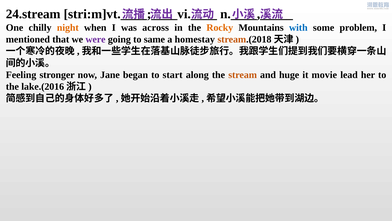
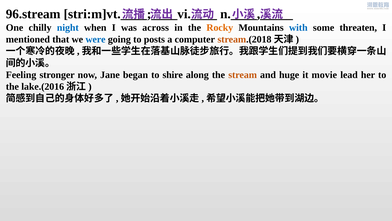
24.stream: 24.stream -> 96.stream
night colour: orange -> blue
problem: problem -> threaten
were colour: purple -> blue
same: same -> posts
homestay: homestay -> computer
start: start -> shire
